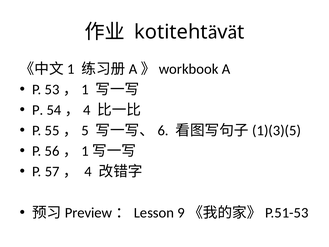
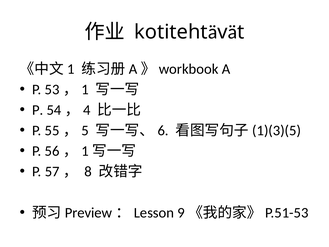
4: 4 -> 8
